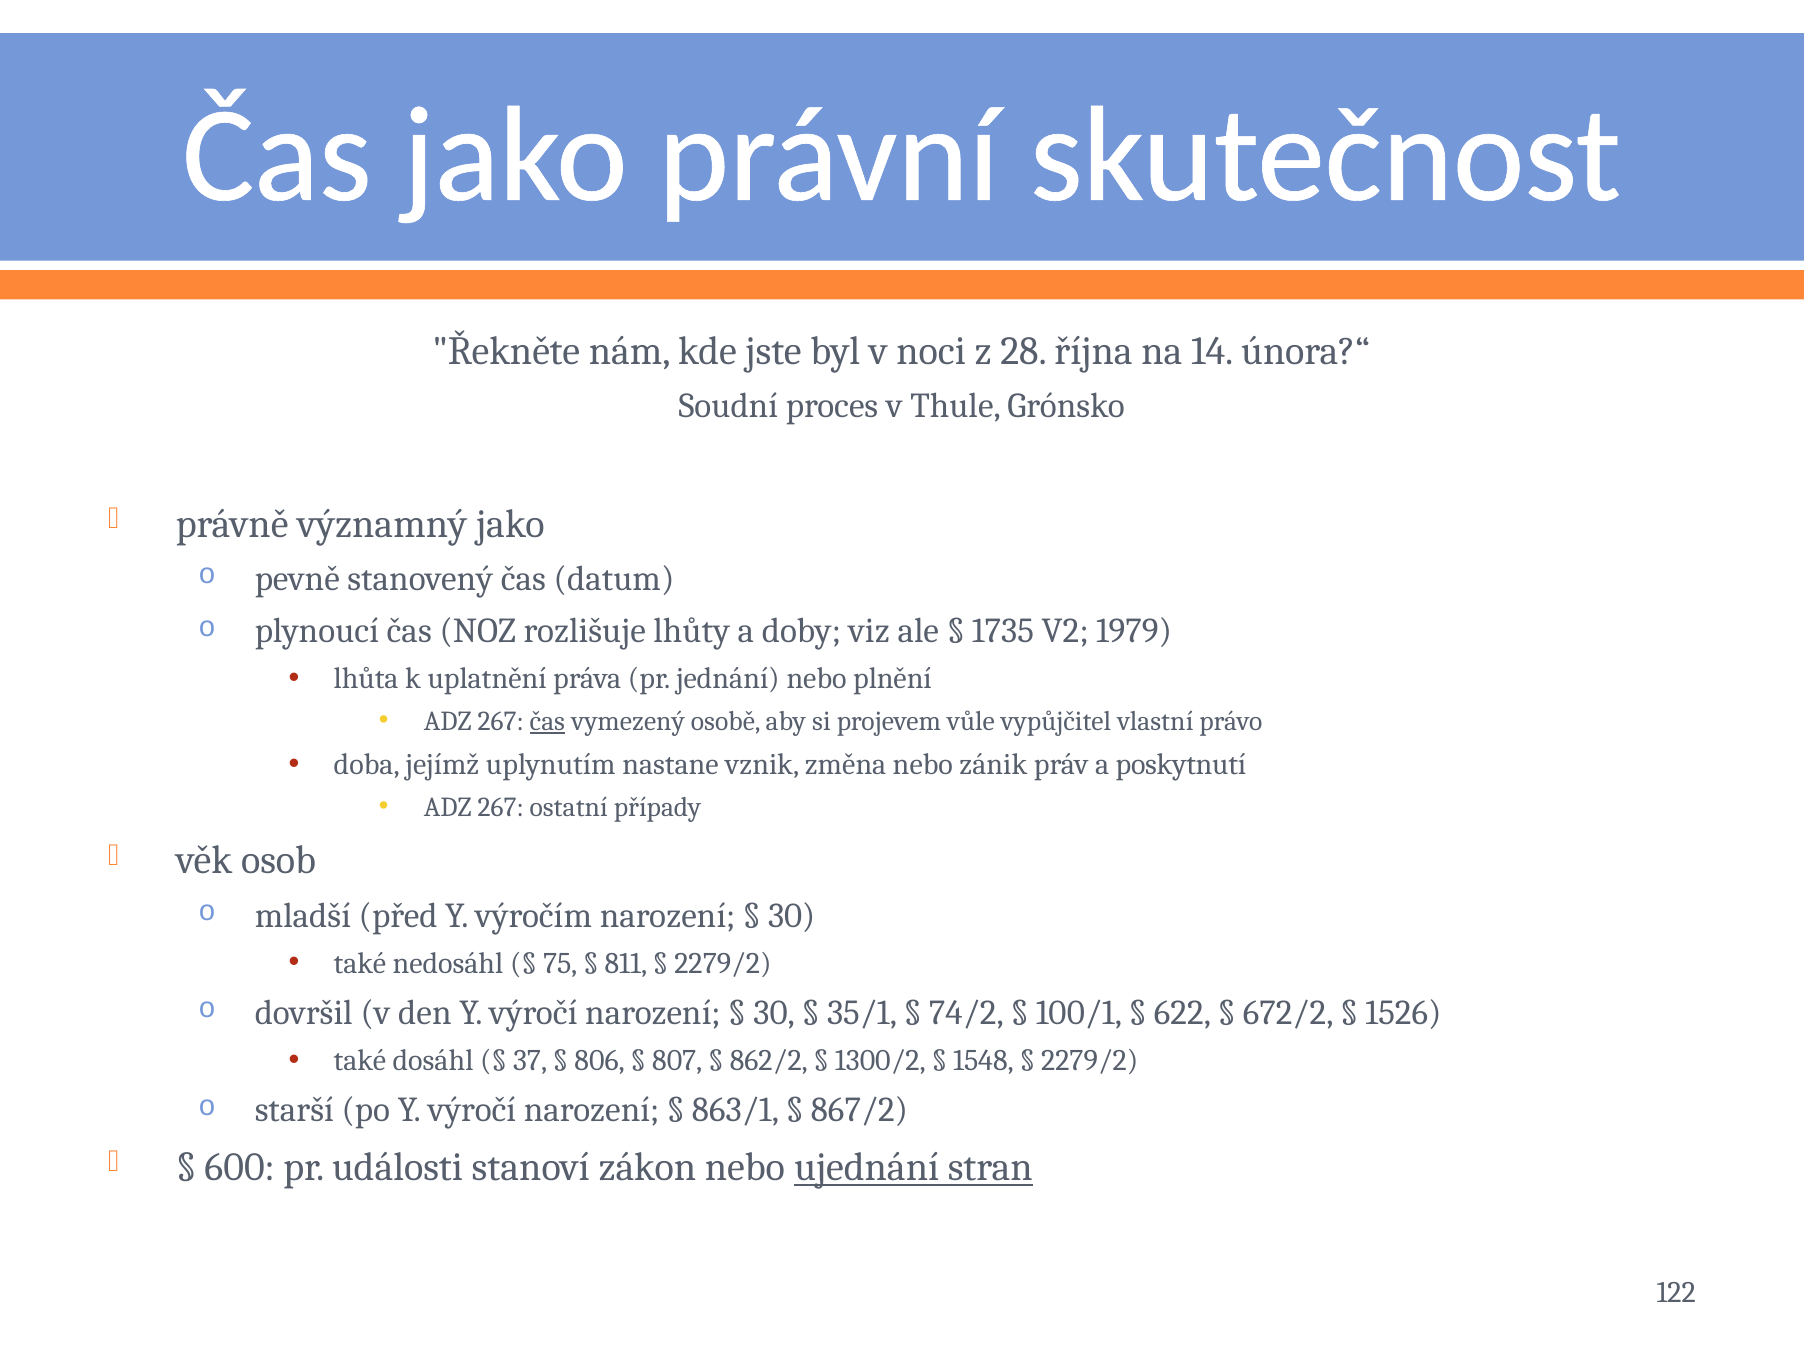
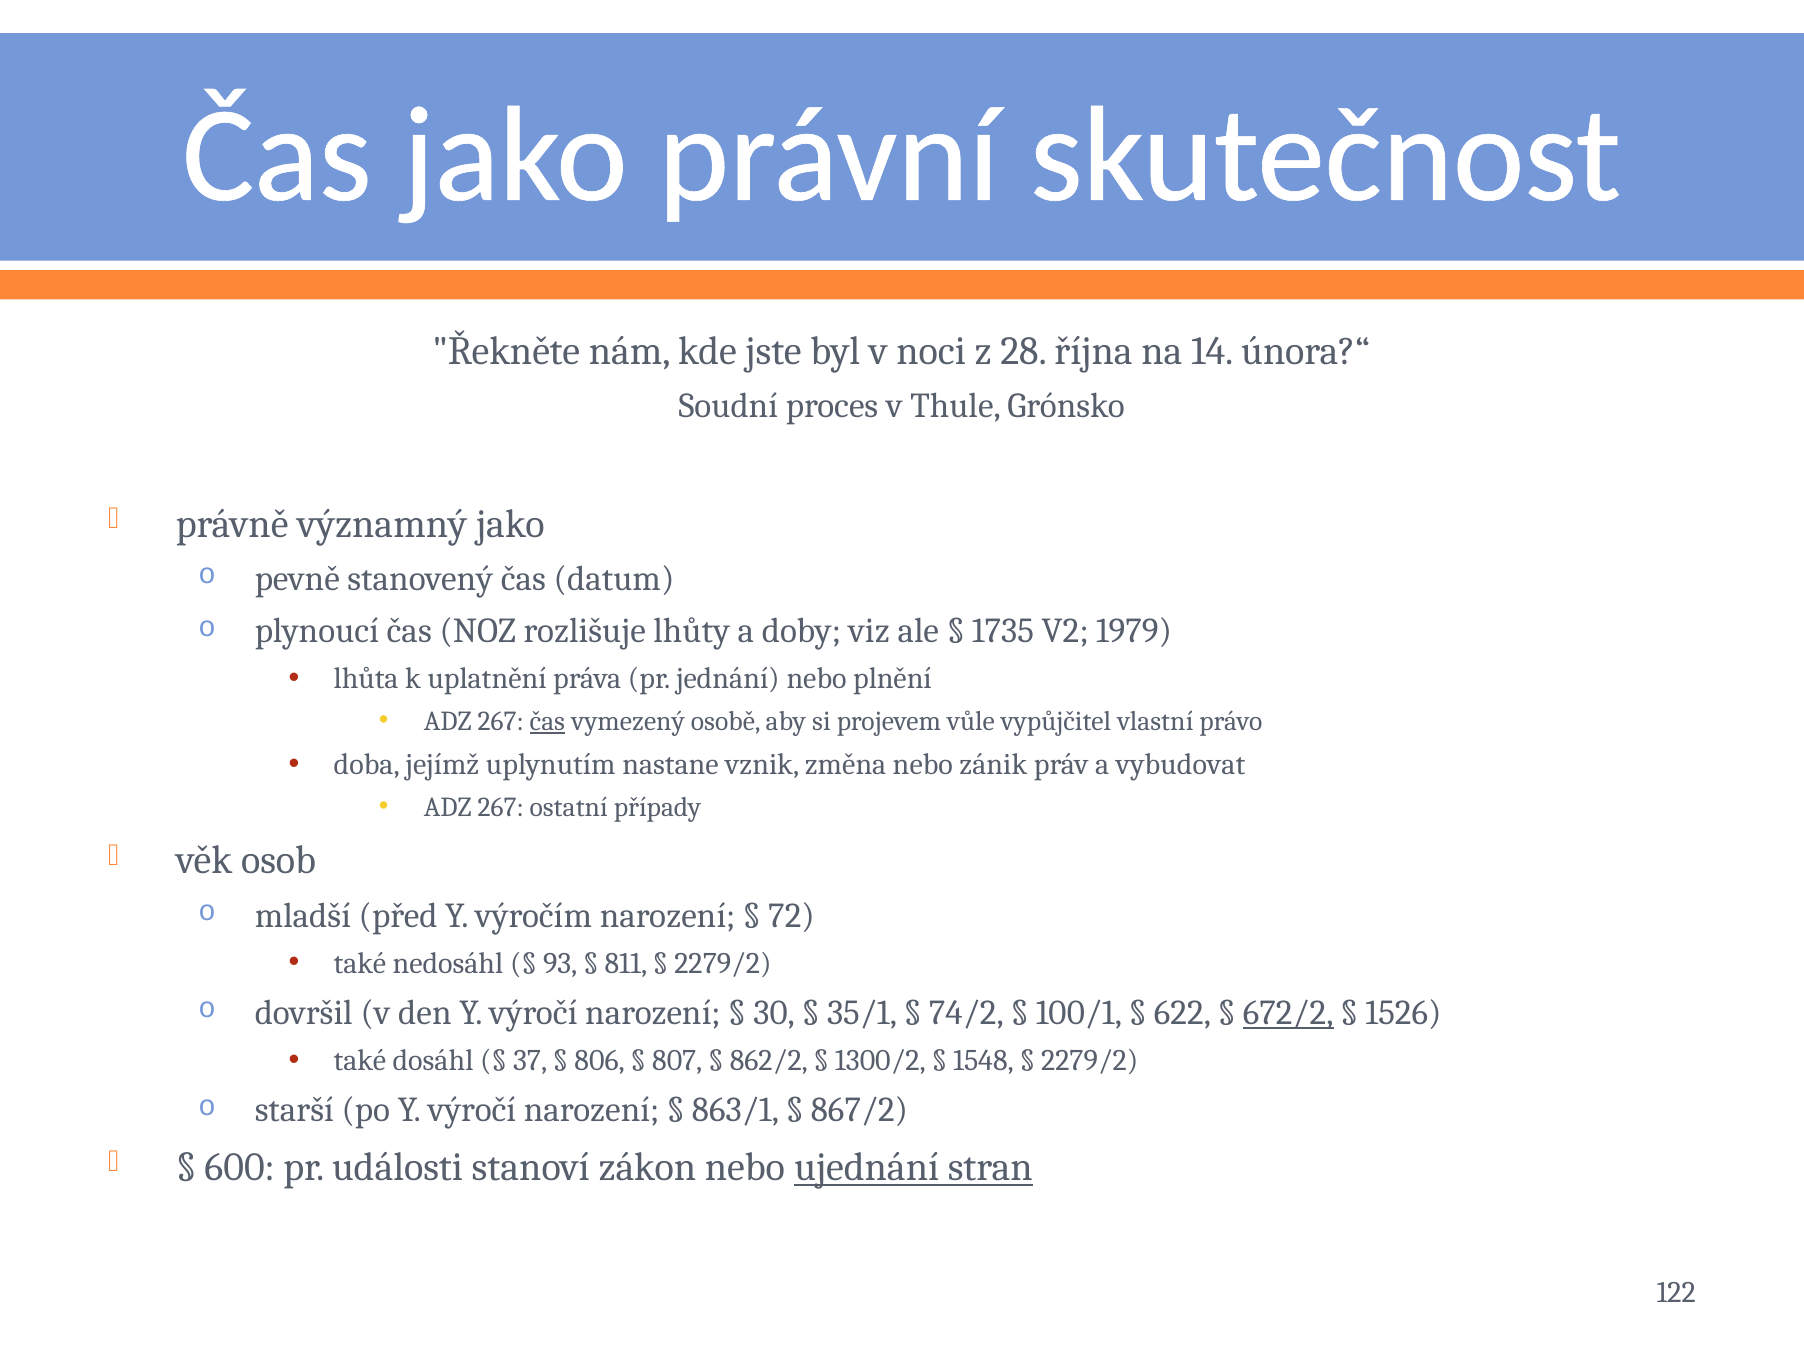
poskytnutí: poskytnutí -> vybudovat
30 at (792, 915): 30 -> 72
75: 75 -> 93
672/2 underline: none -> present
